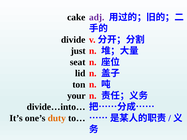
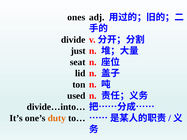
adj colour: purple -> black
cake: cake -> ones
your: your -> used
